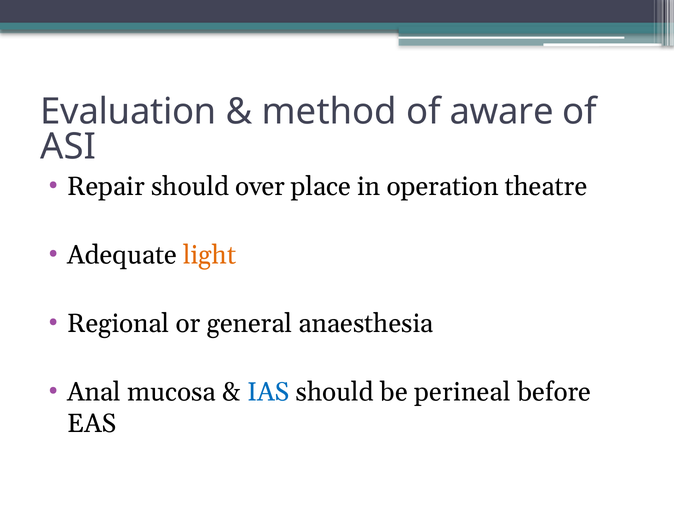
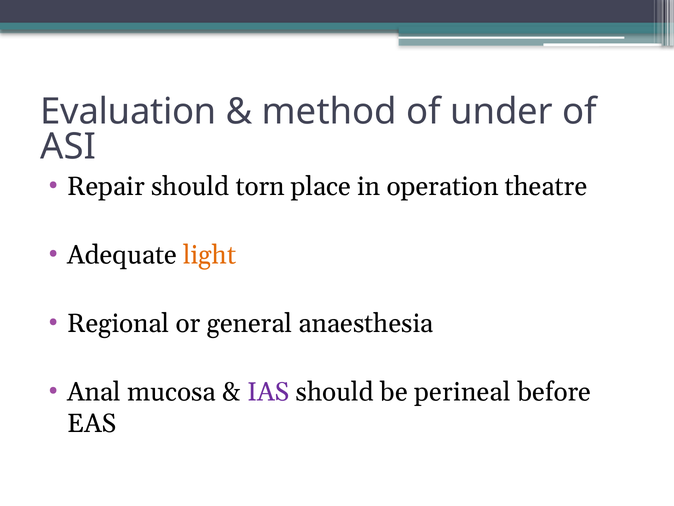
aware: aware -> under
over: over -> torn
IAS colour: blue -> purple
